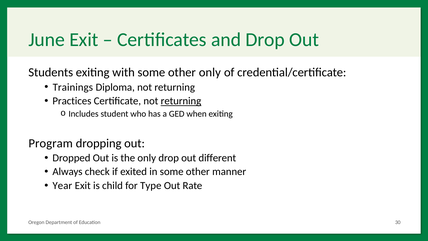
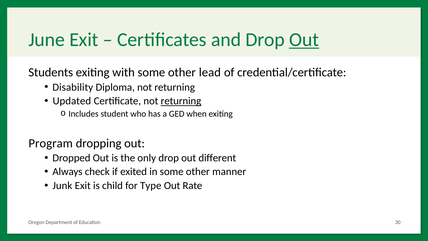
Out at (304, 40) underline: none -> present
other only: only -> lead
Trainings: Trainings -> Disability
Practices: Practices -> Updated
Year: Year -> Junk
